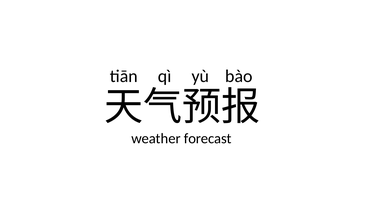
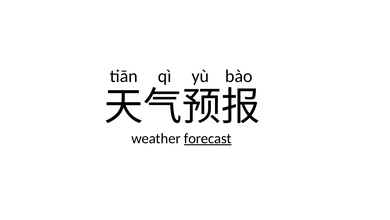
forecast underline: none -> present
